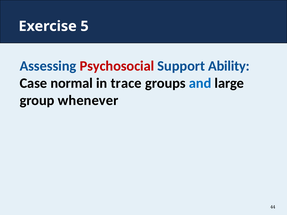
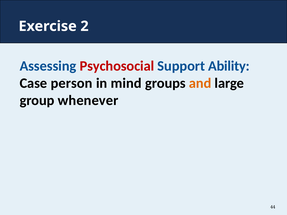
5: 5 -> 2
normal: normal -> person
trace: trace -> mind
and colour: blue -> orange
